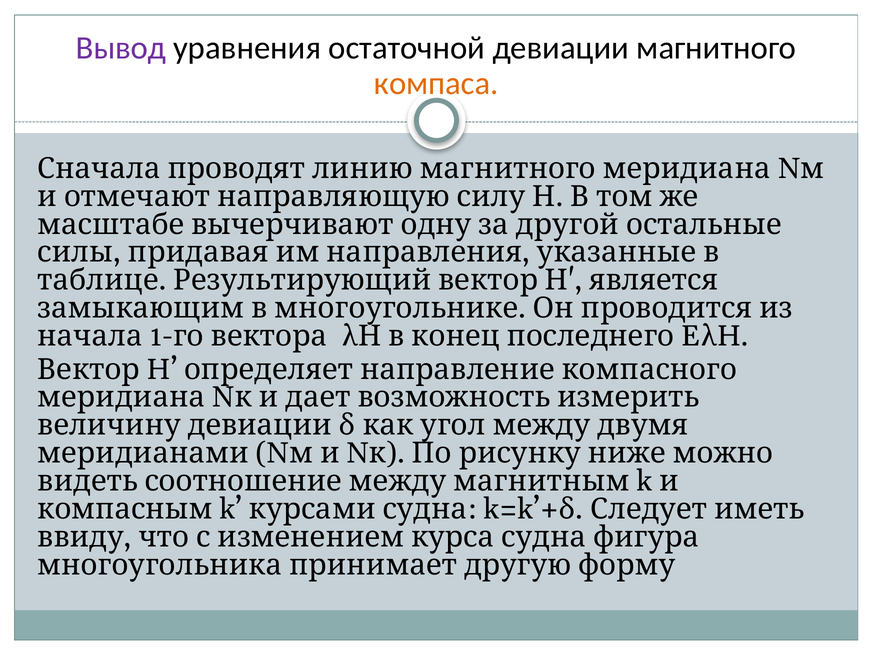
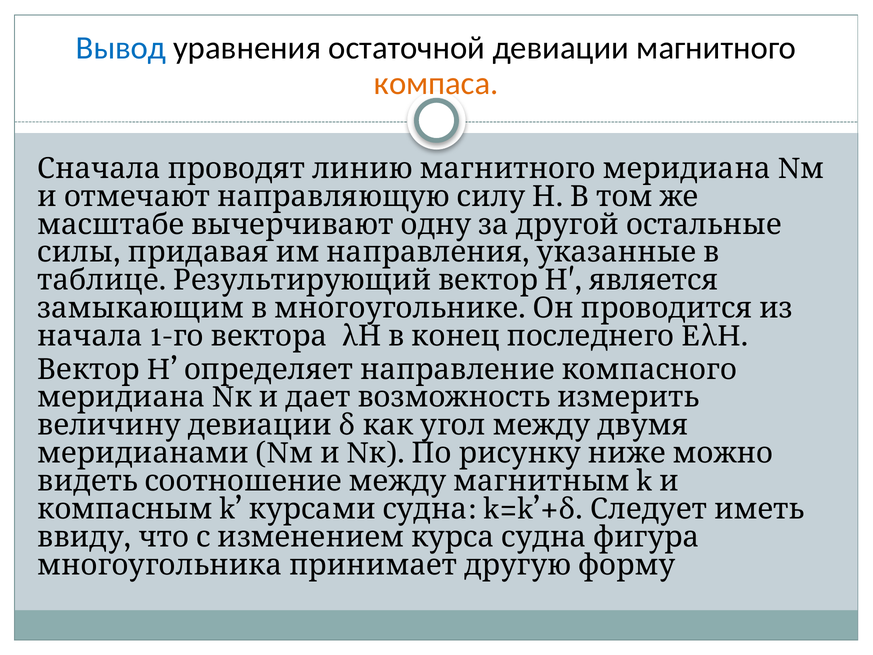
Вывод colour: purple -> blue
